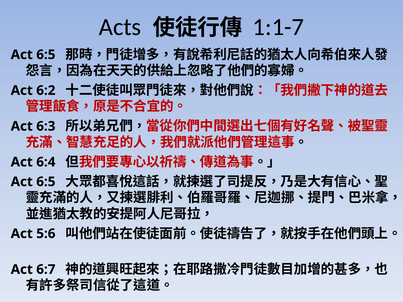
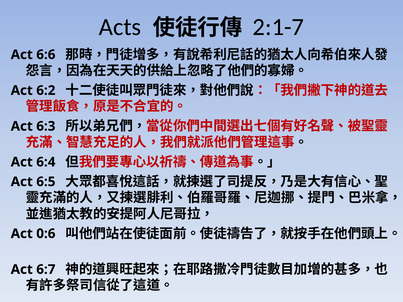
1:1-7: 1:1-7 -> 2:1-7
6:5 at (46, 55): 6:5 -> 6:6
5:6: 5:6 -> 0:6
